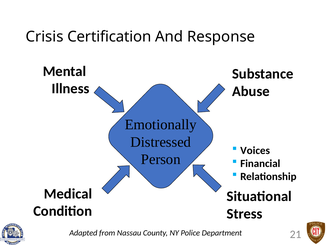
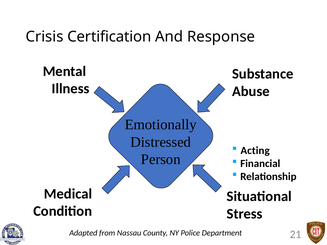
Voices: Voices -> Acting
